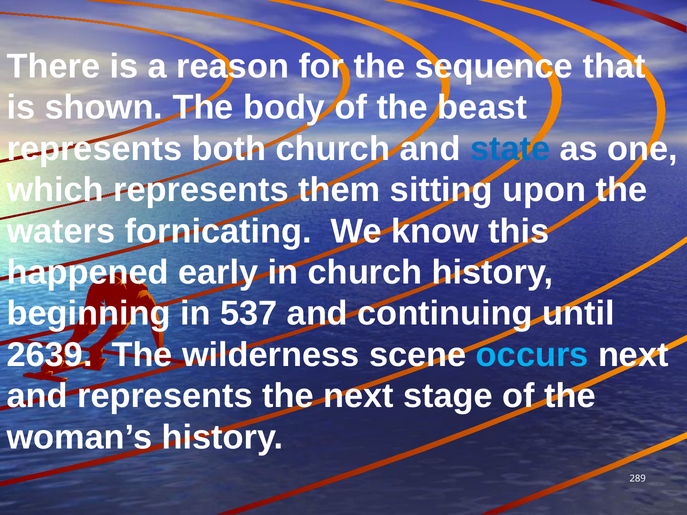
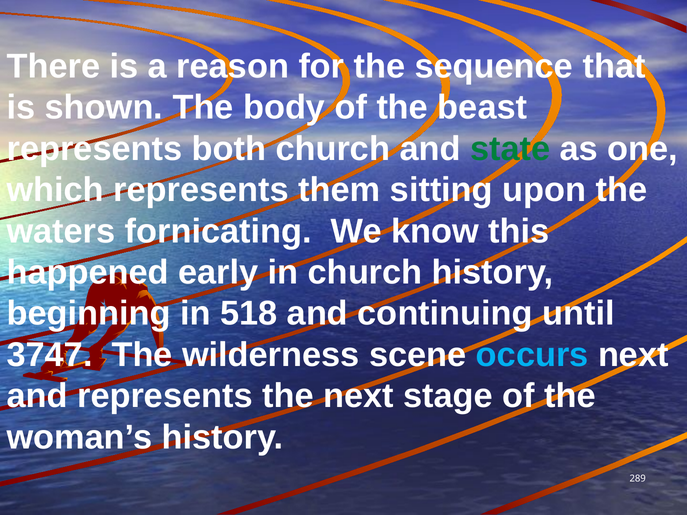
state colour: blue -> green
537: 537 -> 518
2639: 2639 -> 3747
